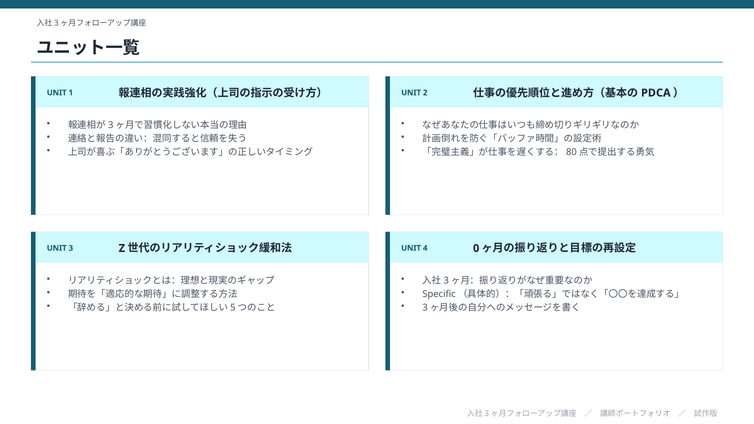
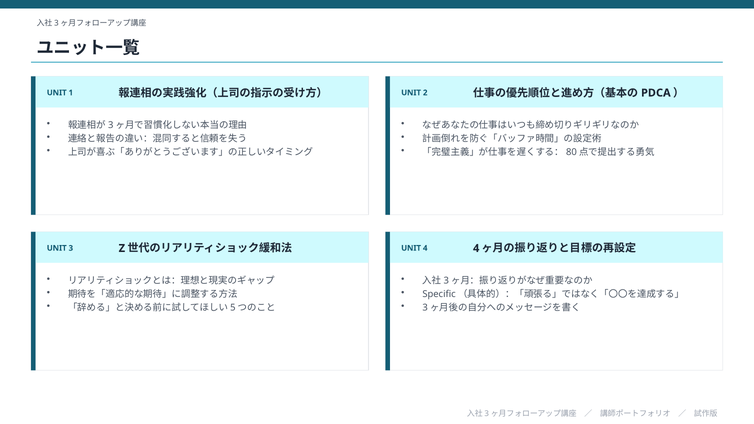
4 0: 0 -> 4
